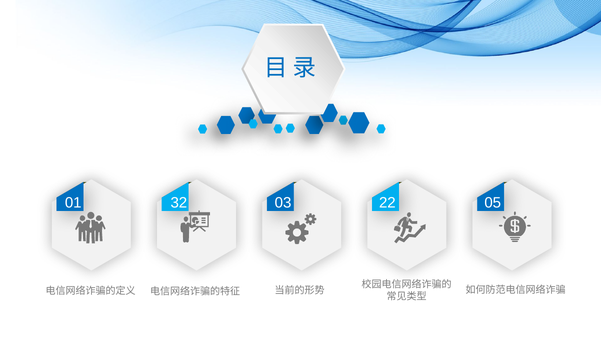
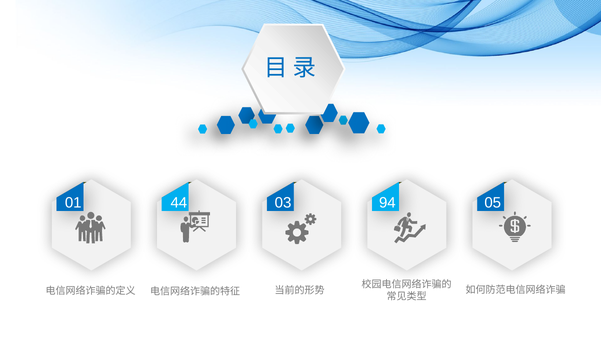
32: 32 -> 44
22: 22 -> 94
